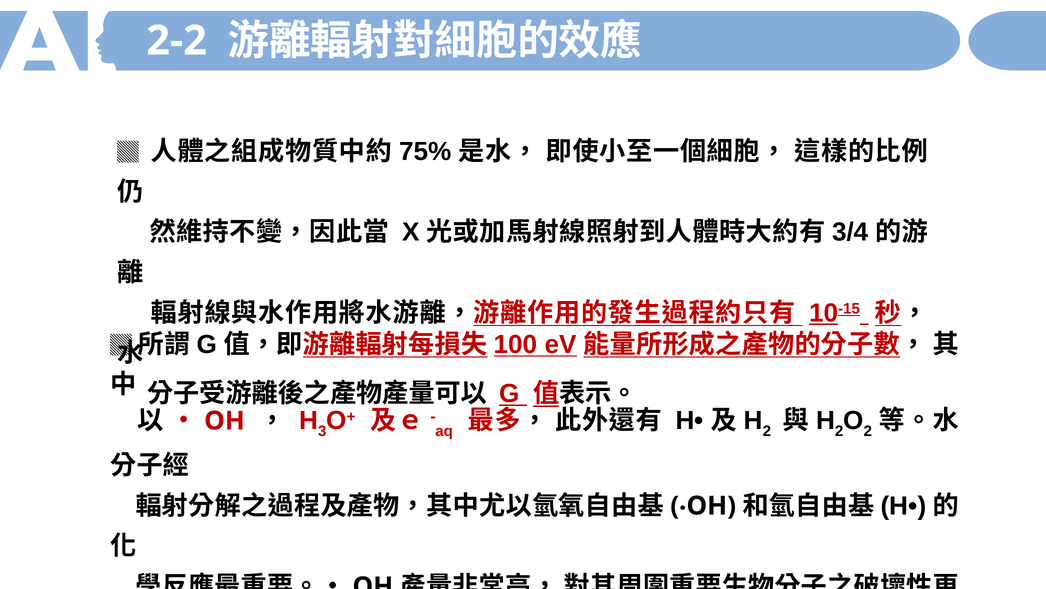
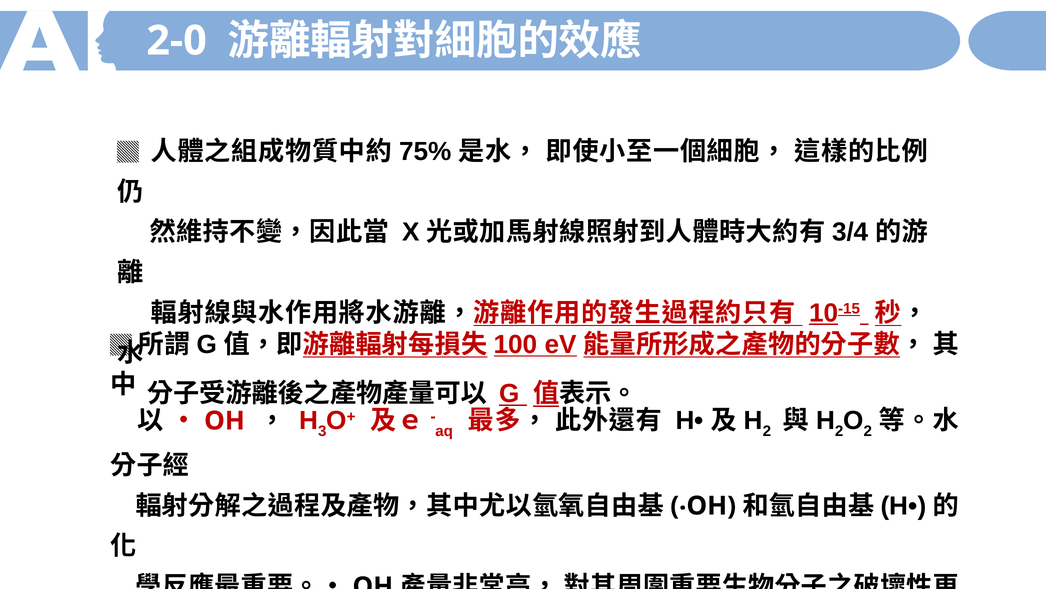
2-2: 2-2 -> 2-0
